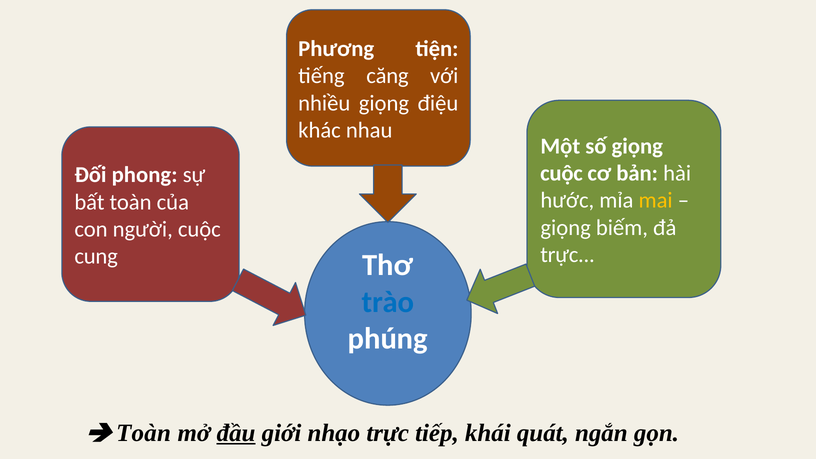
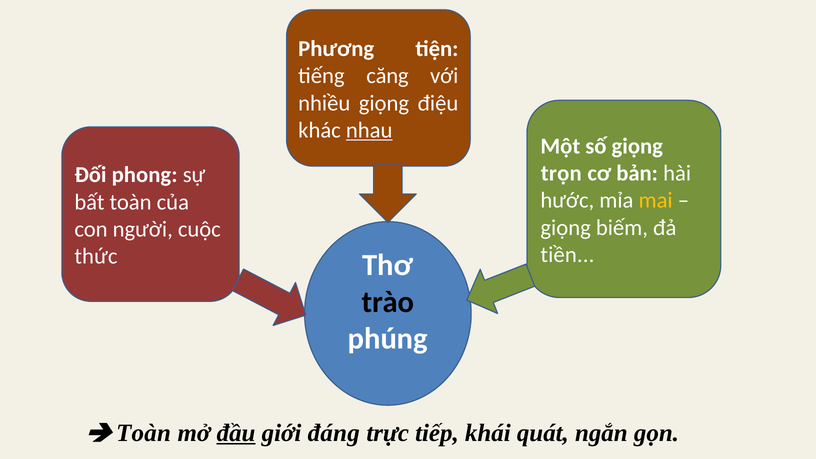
nhau underline: none -> present
cuộc at (562, 173): cuộc -> trọn
trực at (568, 255): trực -> tiền
cung: cung -> thức
trào colour: blue -> black
nhạo: nhạo -> đáng
